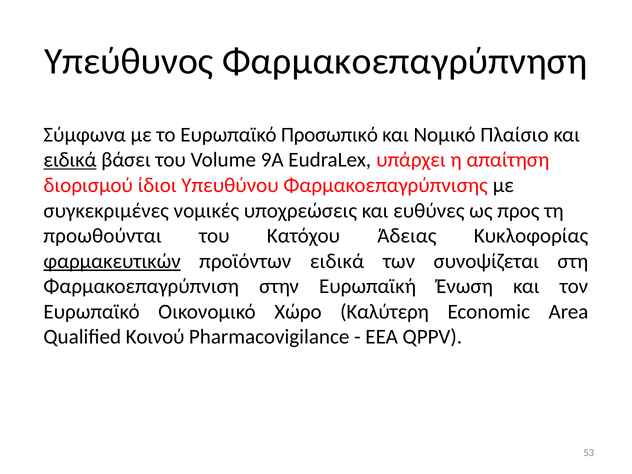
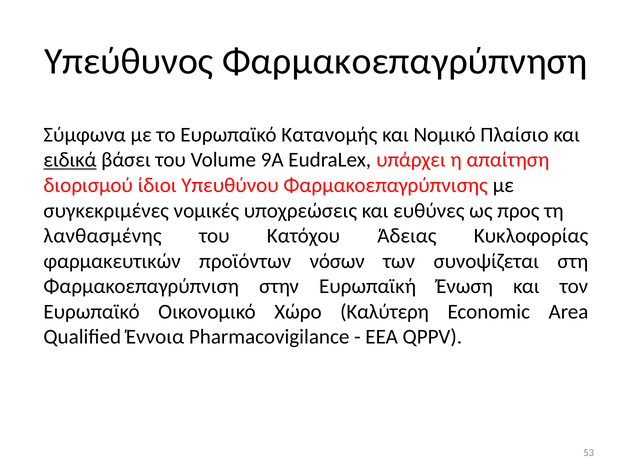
Προσωπικό: Προσωπικό -> Κατανομής
προωθούνται: προωθούνται -> λανθασμένης
φαρμακευτικών underline: present -> none
προϊόντων ειδικά: ειδικά -> νόσων
Κοινού: Κοινού -> Έννοια
